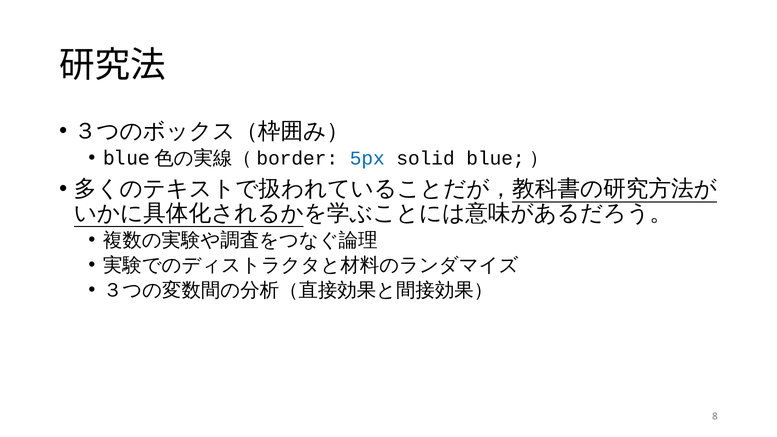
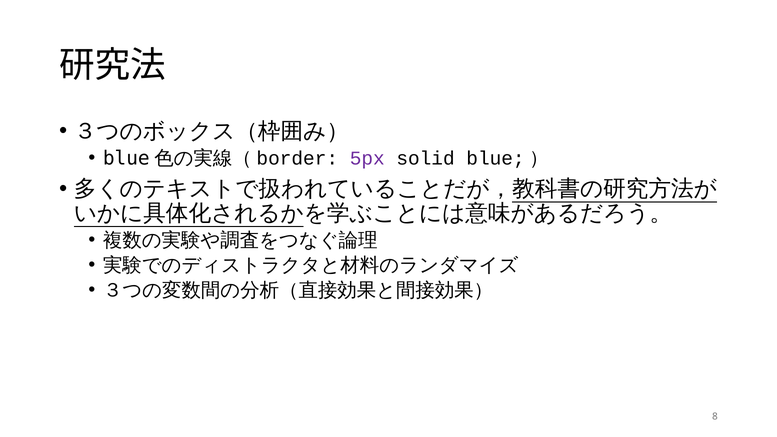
5px colour: blue -> purple
